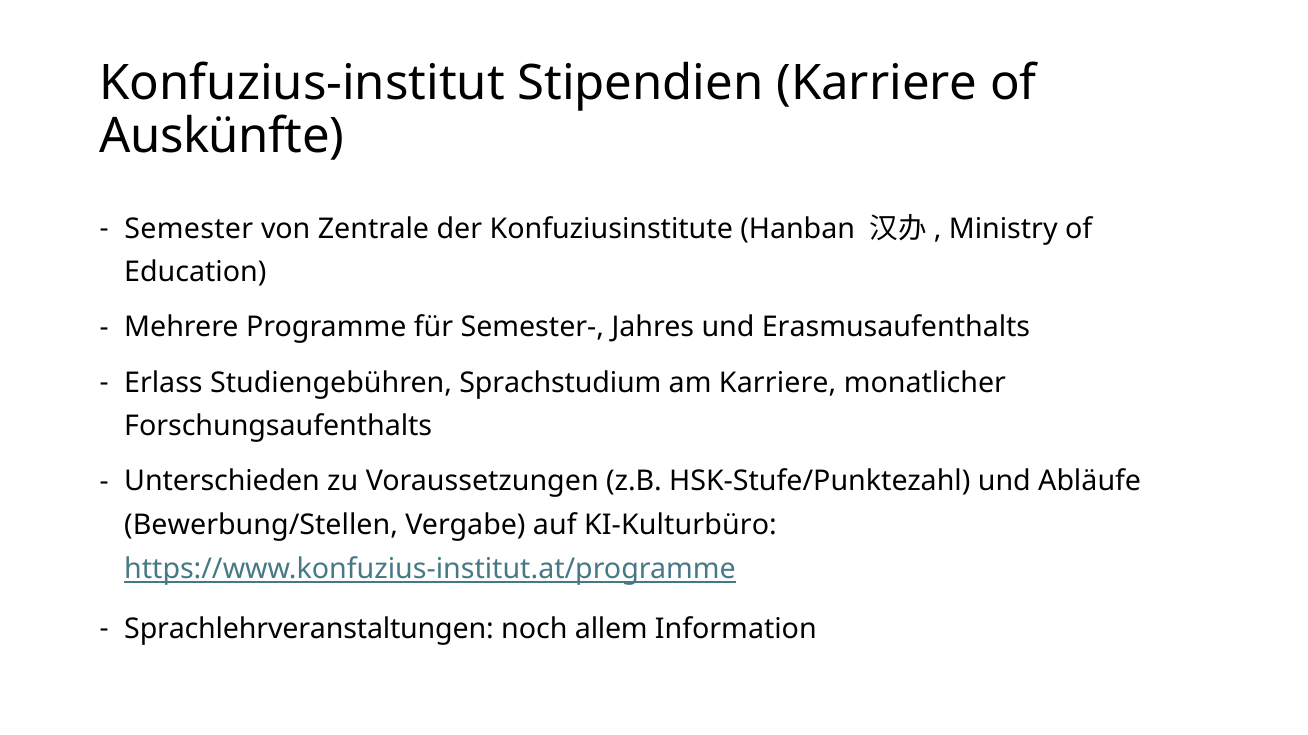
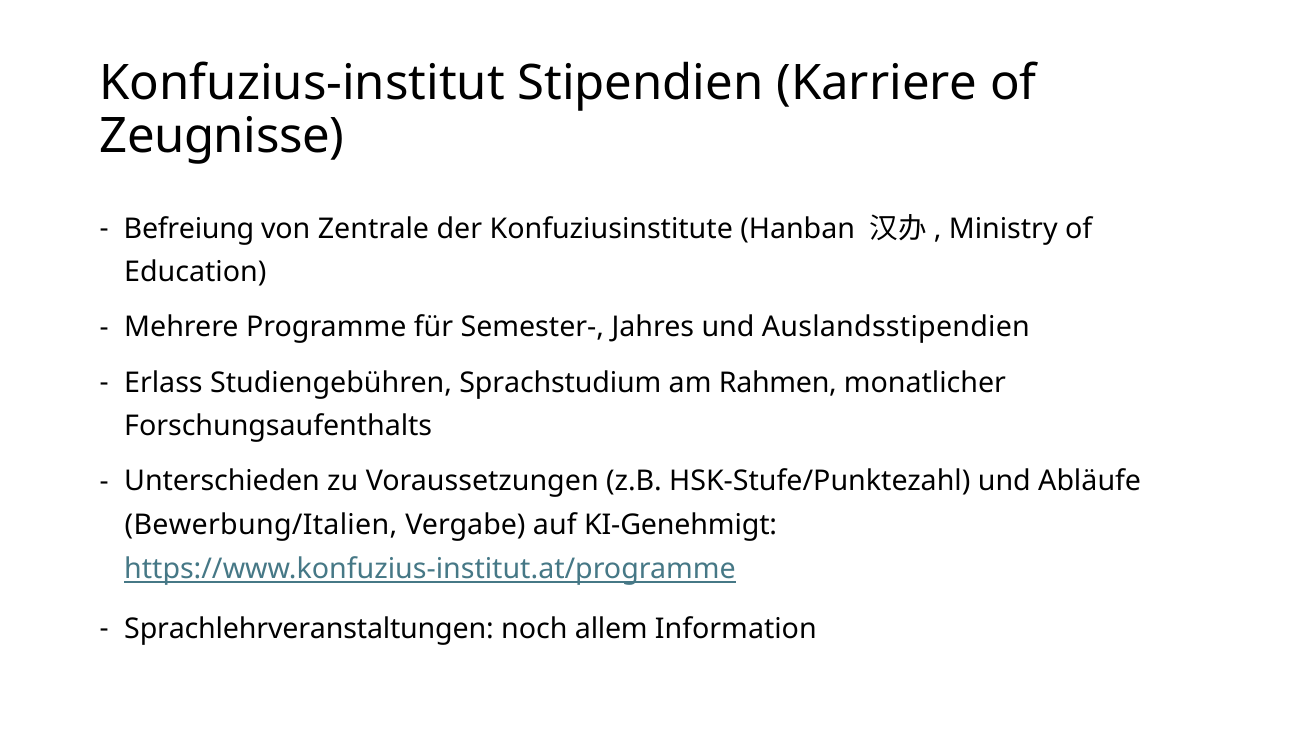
Auskünfte: Auskünfte -> Zeugnisse
Semester: Semester -> Befreiung
Erasmusaufenthalts: Erasmusaufenthalts -> Auslandsstipendien
am Karriere: Karriere -> Rahmen
Bewerbung/Stellen: Bewerbung/Stellen -> Bewerbung/Italien
KI-Kulturbüro: KI-Kulturbüro -> KI-Genehmigt
